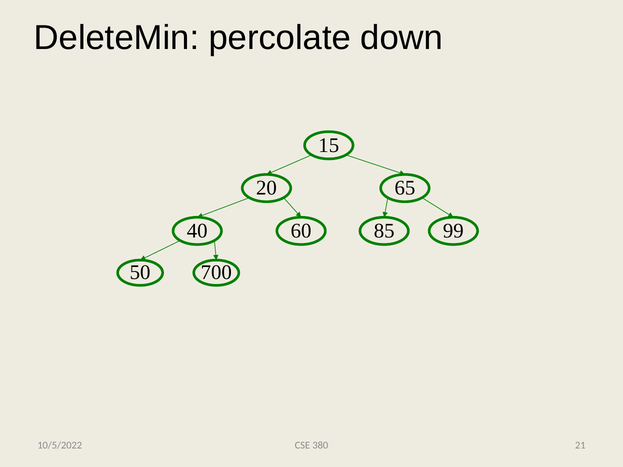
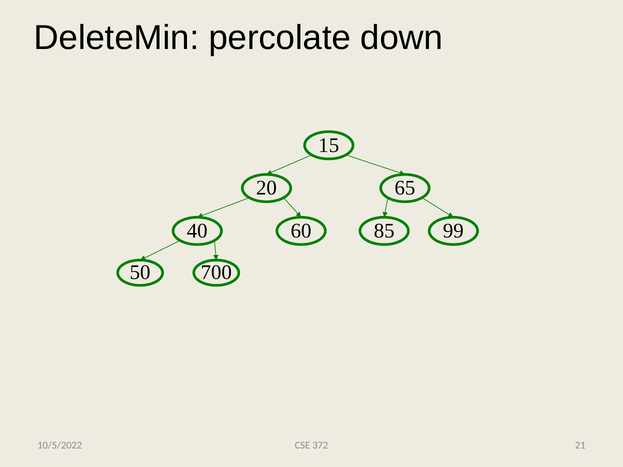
380: 380 -> 372
